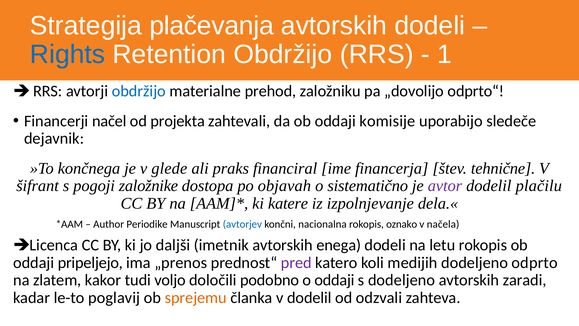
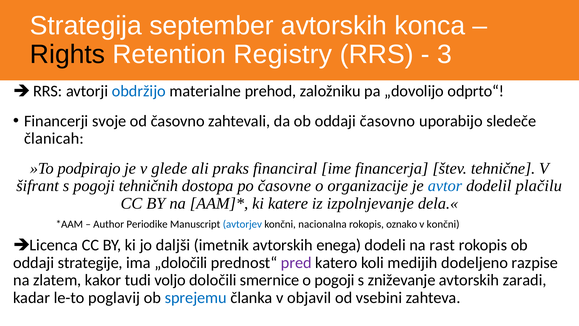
plačevanja: plačevanja -> september
avtorskih dodeli: dodeli -> konca
Rights colour: blue -> black
Retention Obdržijo: Obdržijo -> Registry
1: 1 -> 3
načel: načel -> svoje
od projekta: projekta -> časovno
oddaji komisije: komisije -> časovno
dejavnik: dejavnik -> članicah
končnega: končnega -> podpirajo
založnike: založnike -> tehničnih
objavah: objavah -> časovne
sistematično: sistematično -> organizacije
avtor colour: purple -> blue
v načela: načela -> končni
letu: letu -> rast
pripeljejo: pripeljejo -> strategije
„prenos: „prenos -> „določili
odprto: odprto -> razpise
podobno: podobno -> smernice
o oddaji: oddaji -> pogoji
s dodeljeno: dodeljeno -> zniževanje
sprejemu colour: orange -> blue
v dodelil: dodelil -> objavil
odzvali: odzvali -> vsebini
